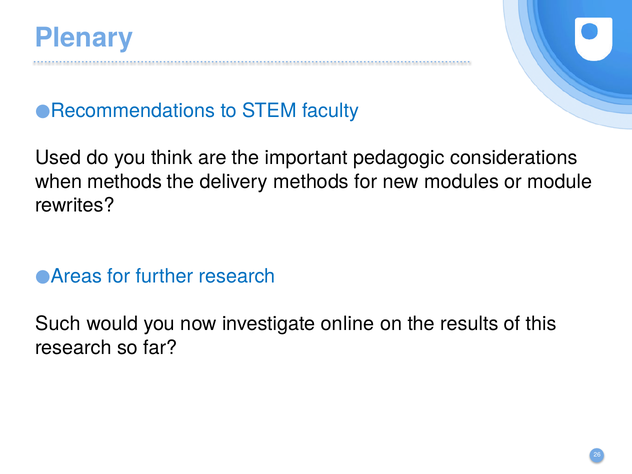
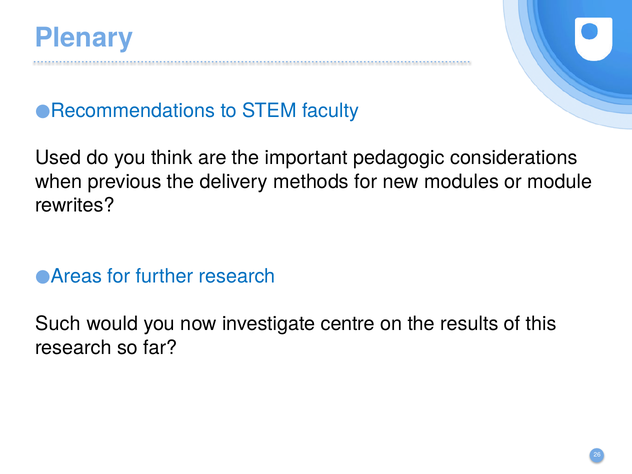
when methods: methods -> previous
online: online -> centre
